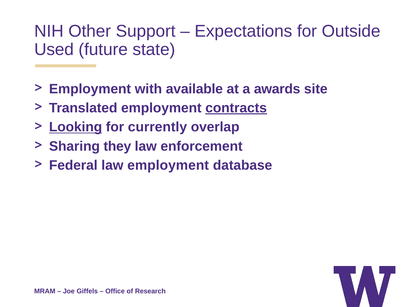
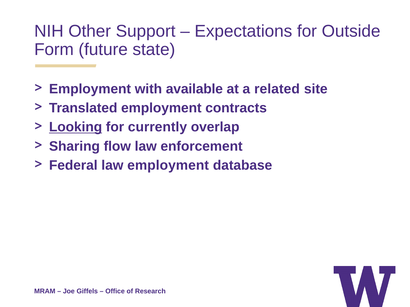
Used: Used -> Form
awards: awards -> related
contracts underline: present -> none
they: they -> flow
